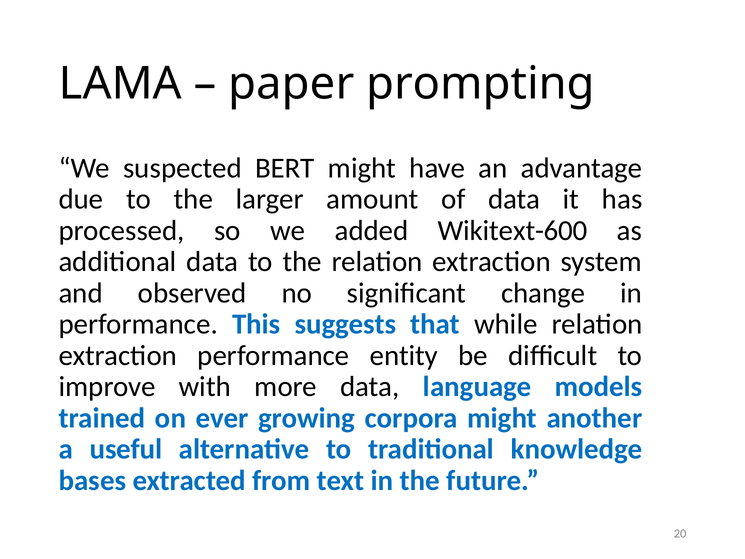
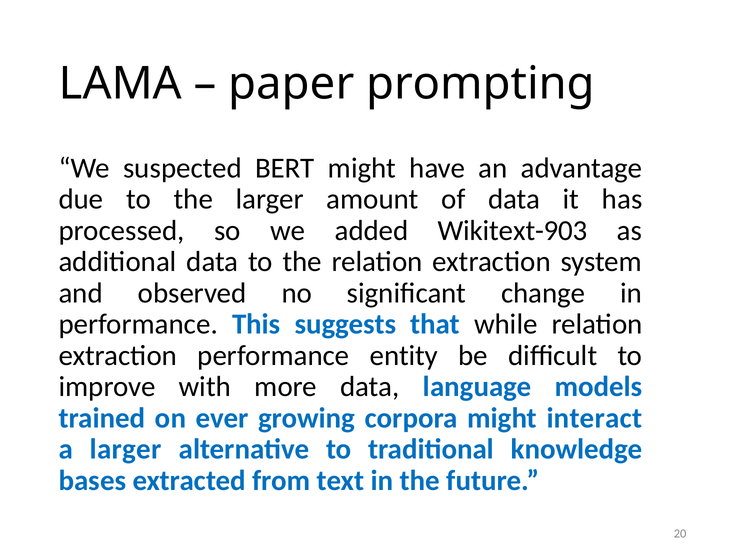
Wikitext-600: Wikitext-600 -> Wikitext-903
another: another -> interact
a useful: useful -> larger
